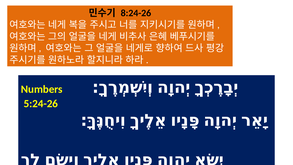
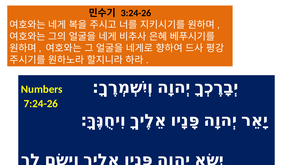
8:24-26: 8:24-26 -> 3:24-26
5:24-26: 5:24-26 -> 7:24-26
